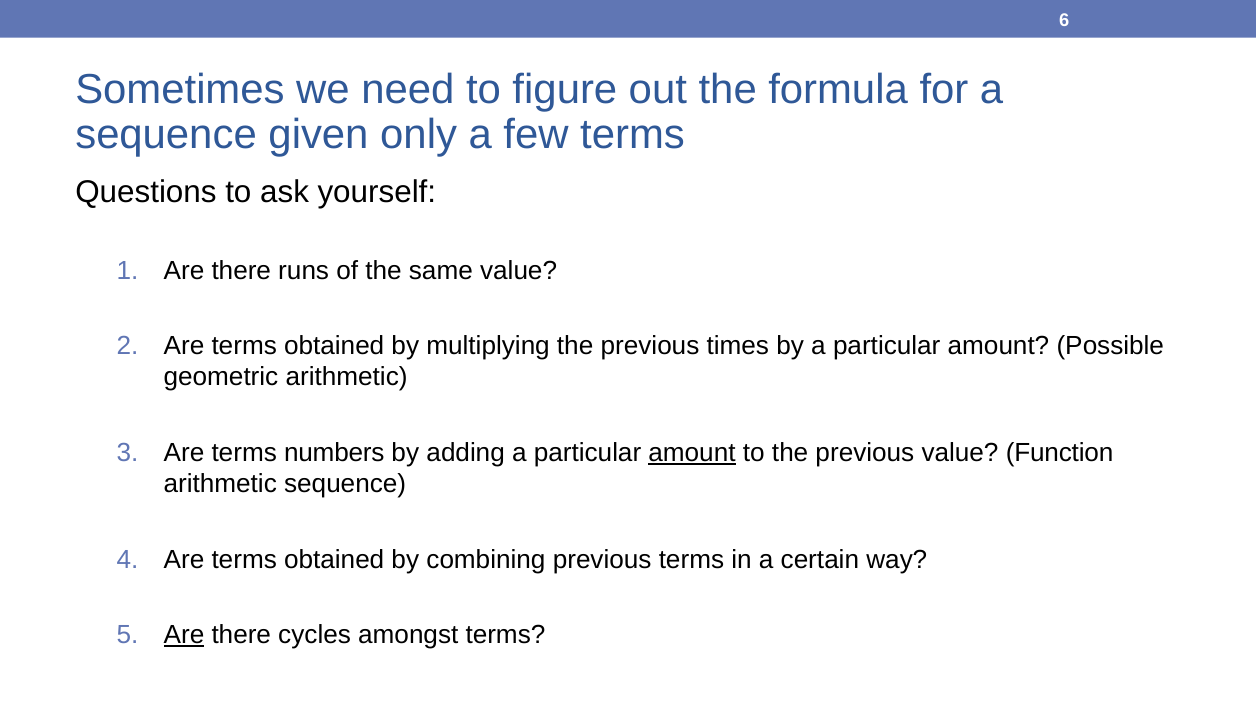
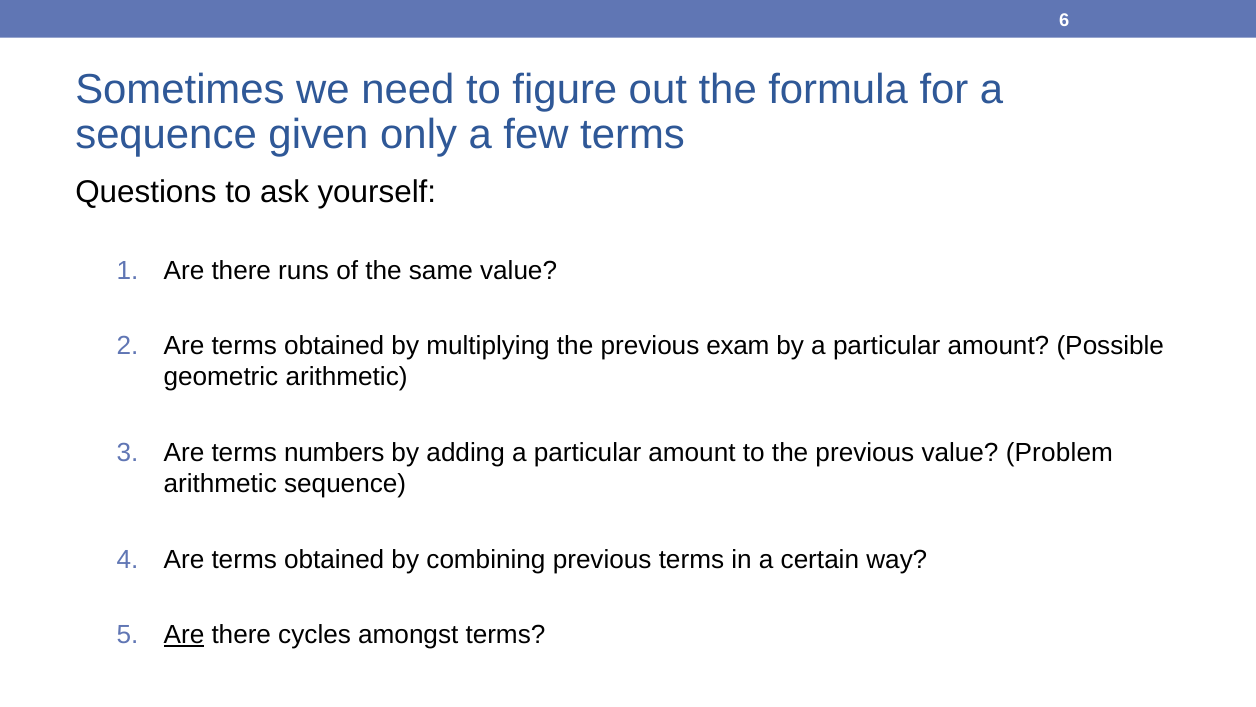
times: times -> exam
amount at (692, 452) underline: present -> none
Function: Function -> Problem
